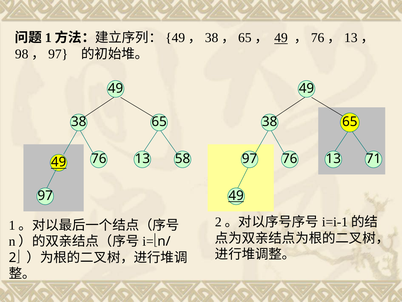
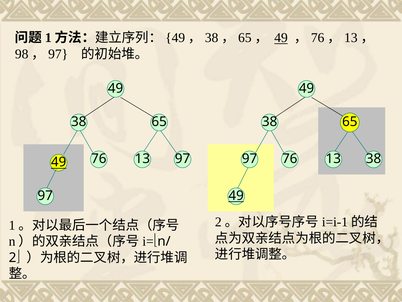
13 58: 58 -> 97
13 71: 71 -> 38
